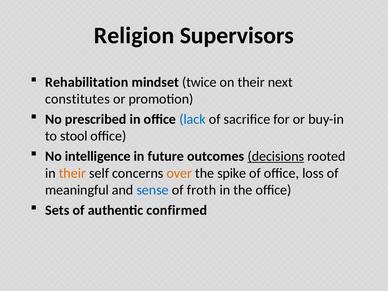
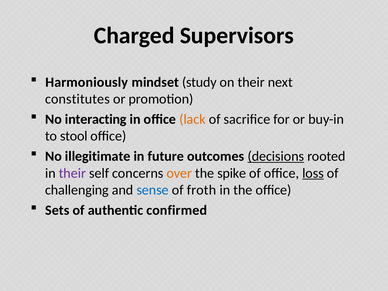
Religion: Religion -> Charged
Rehabilitation: Rehabilitation -> Harmoniously
twice: twice -> study
prescribed: prescribed -> interacting
lack colour: blue -> orange
intelligence: intelligence -> illegitimate
their at (72, 173) colour: orange -> purple
loss underline: none -> present
meaningful: meaningful -> challenging
